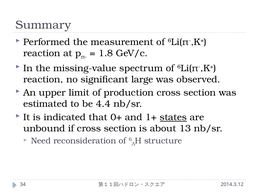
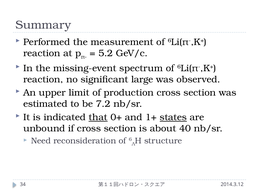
1.8: 1.8 -> 5.2
missing-value: missing-value -> missing-event
4.4: 4.4 -> 7.2
that underline: none -> present
13: 13 -> 40
